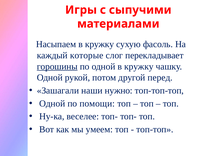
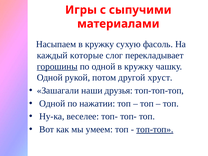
перед: перед -> хруст
нужно: нужно -> друзья
помощи: помощи -> нажатии
топ-топ underline: none -> present
